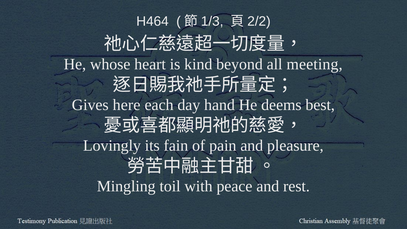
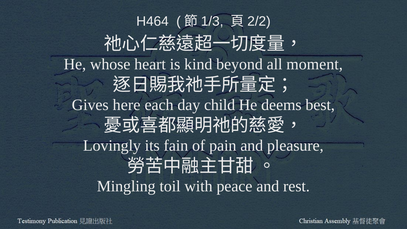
meeting: meeting -> moment
hand: hand -> child
